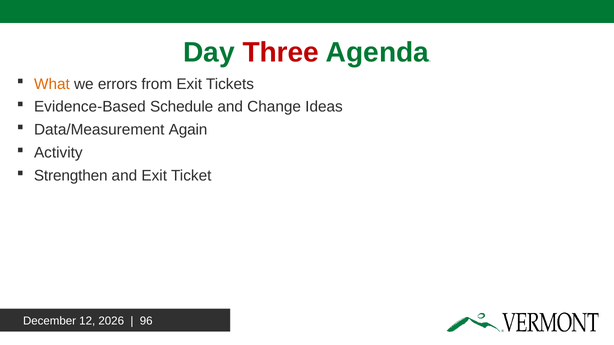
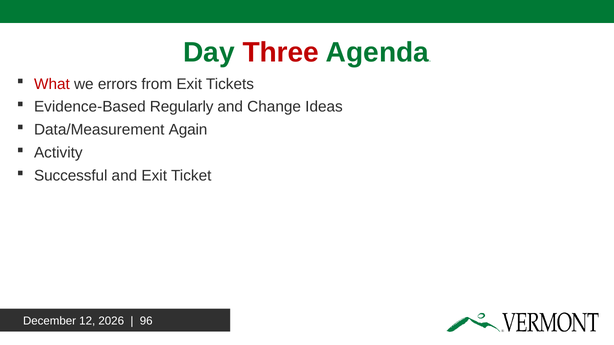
What colour: orange -> red
Schedule: Schedule -> Regularly
Strengthen: Strengthen -> Successful
